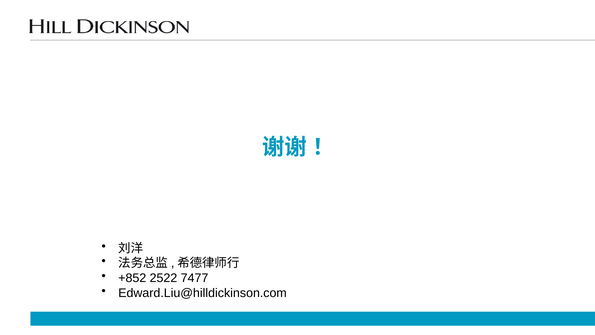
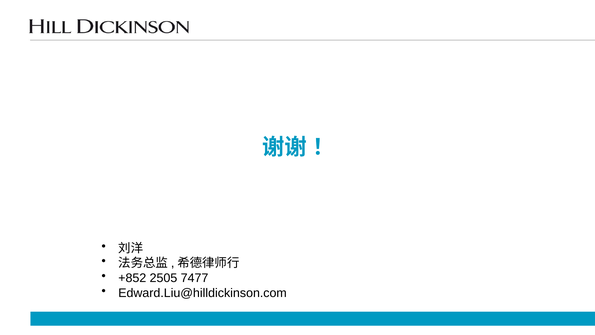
2522: 2522 -> 2505
